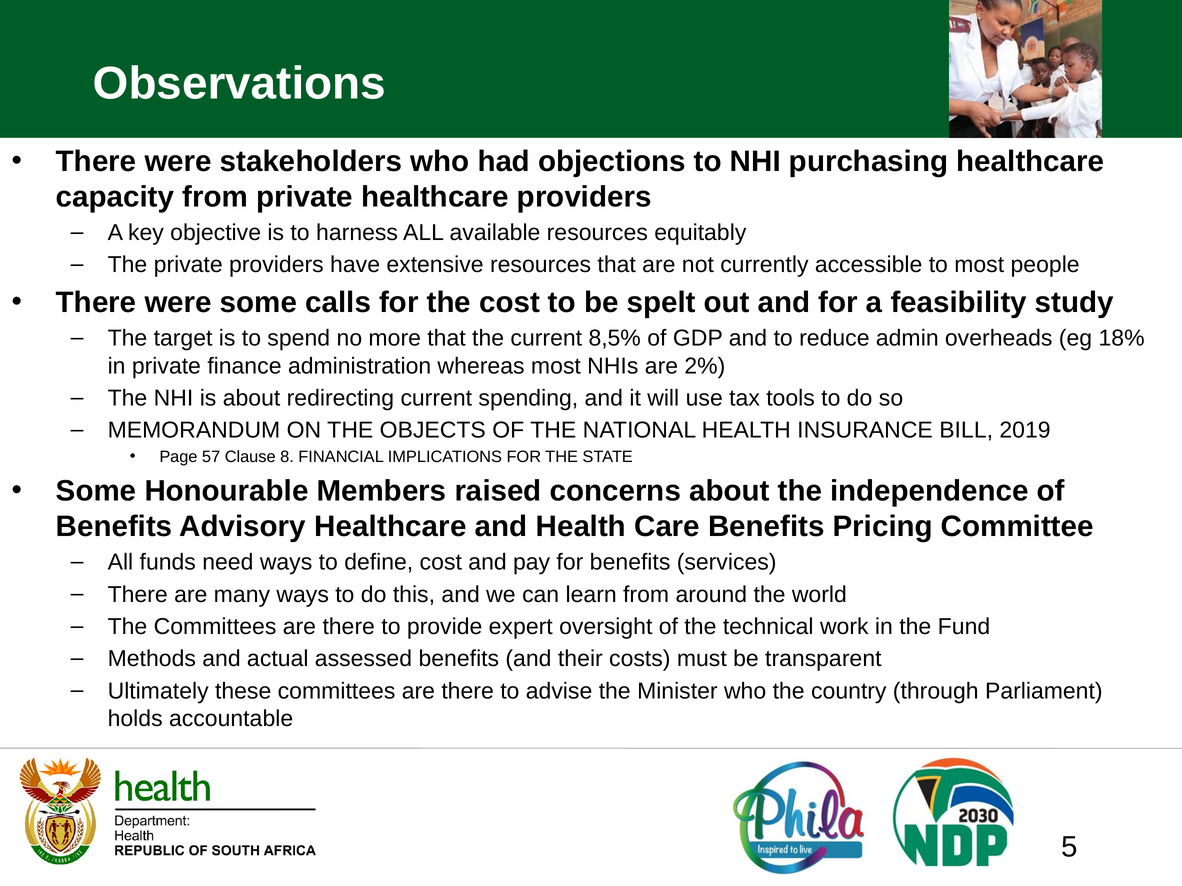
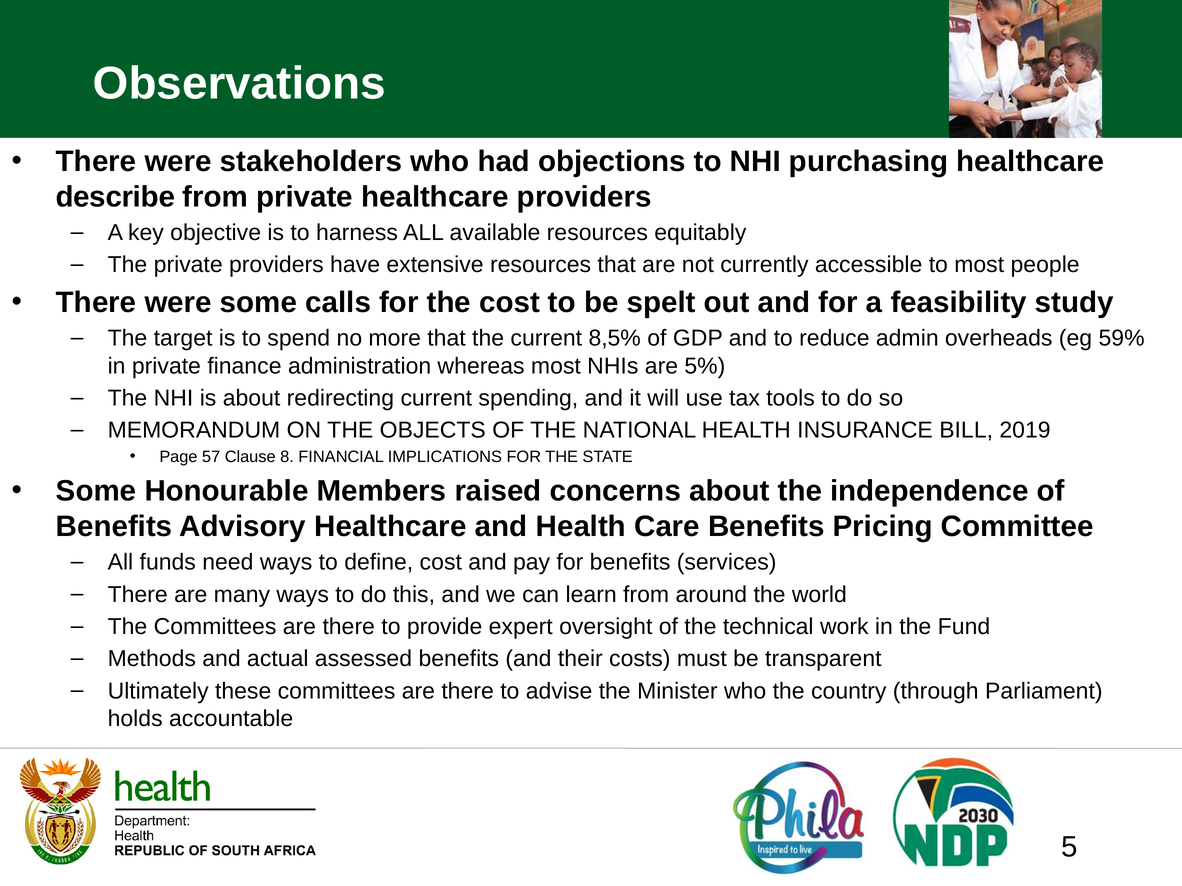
capacity: capacity -> describe
18%: 18% -> 59%
2%: 2% -> 5%
